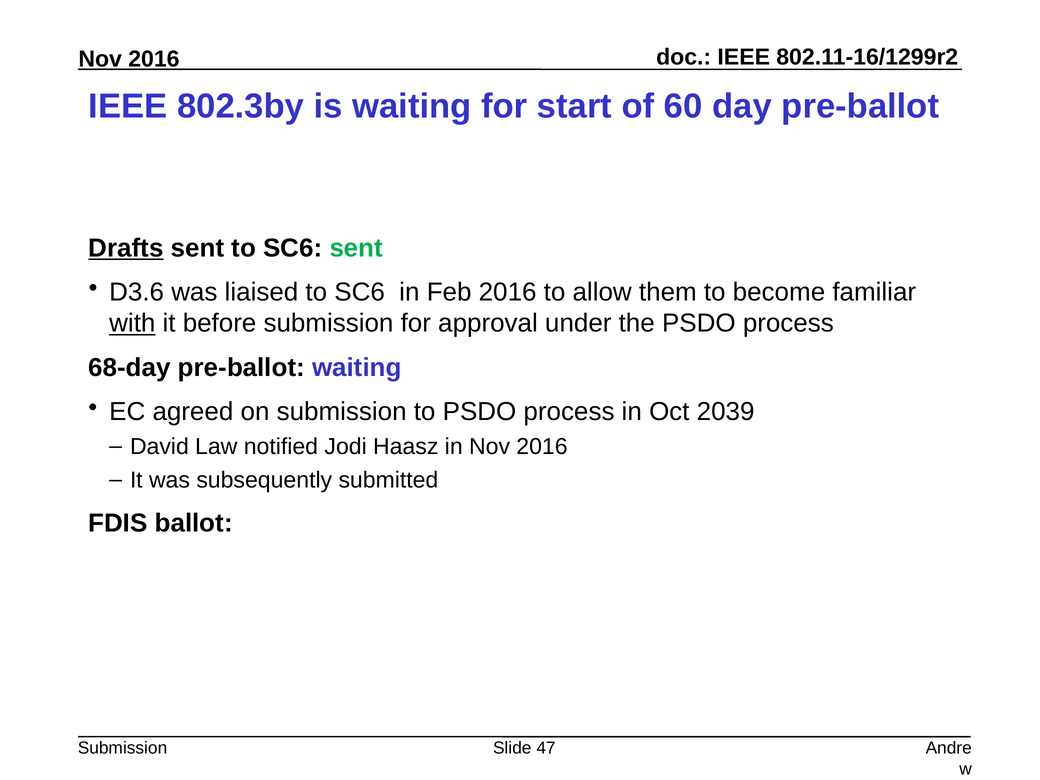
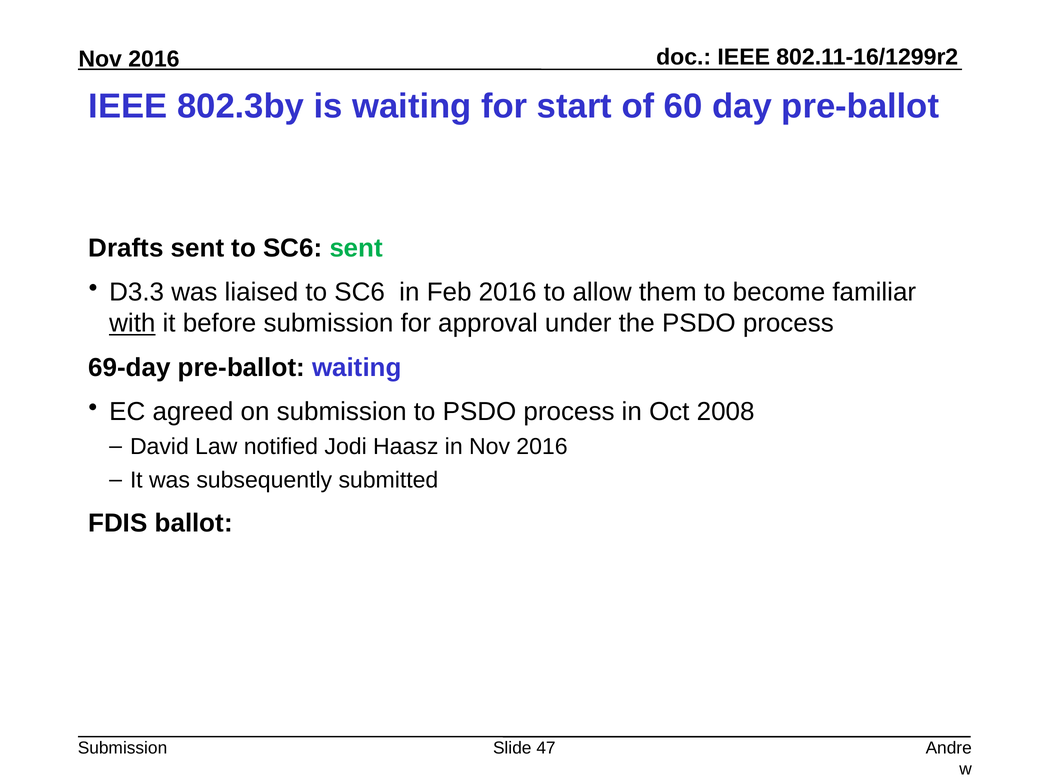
Drafts underline: present -> none
D3.6: D3.6 -> D3.3
68-day: 68-day -> 69-day
2039: 2039 -> 2008
